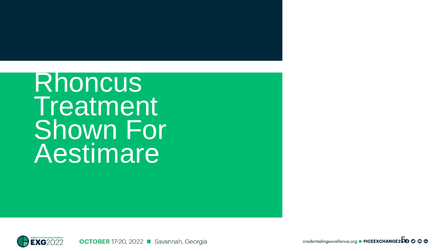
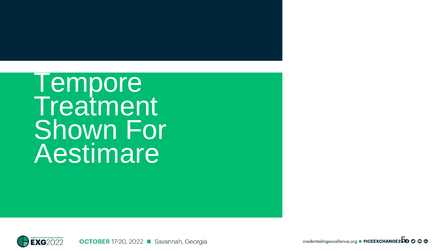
Rhoncus: Rhoncus -> Tempore
